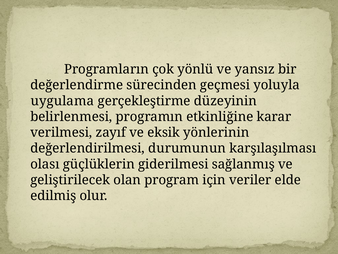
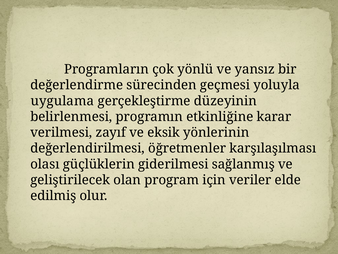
durumunun: durumunun -> öğretmenler
